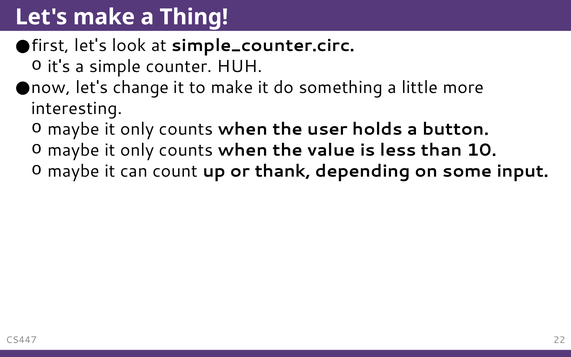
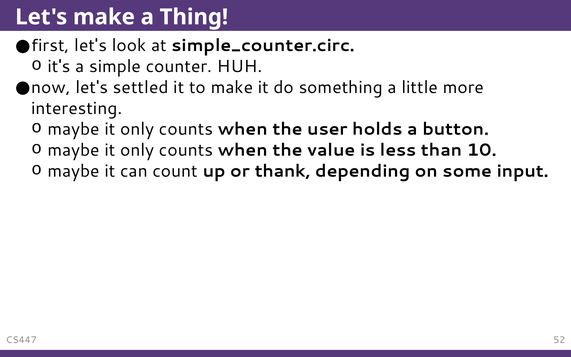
change: change -> settled
22: 22 -> 52
